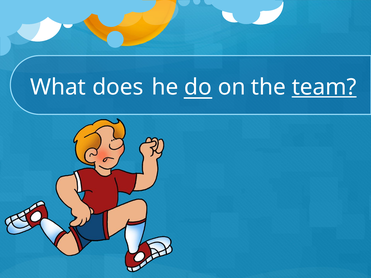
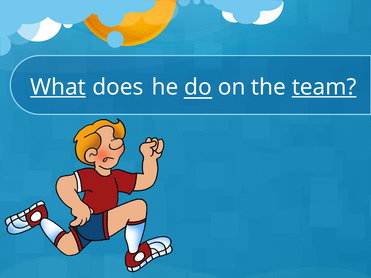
What underline: none -> present
